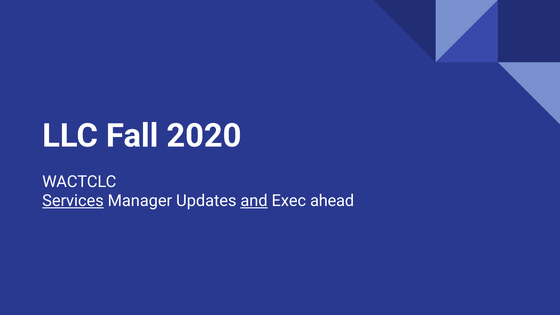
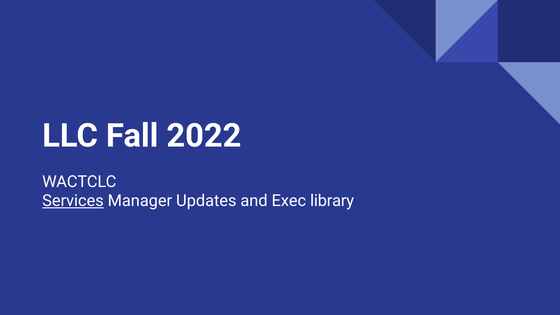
2020: 2020 -> 2022
and underline: present -> none
ahead: ahead -> library
